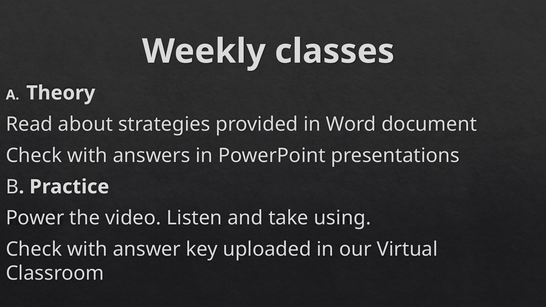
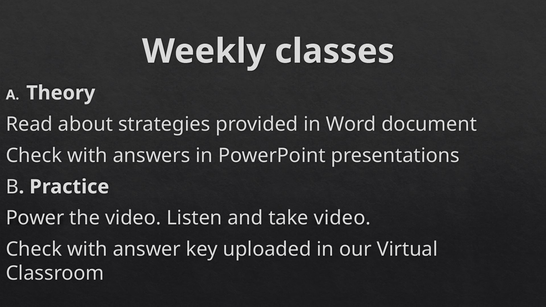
take using: using -> video
